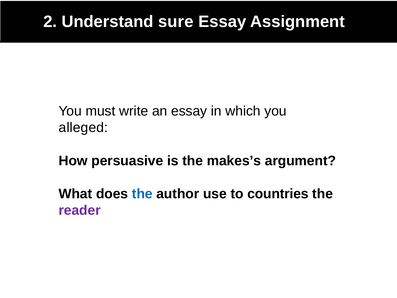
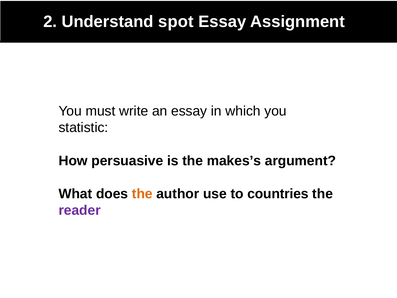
sure: sure -> spot
alleged: alleged -> statistic
the at (142, 194) colour: blue -> orange
